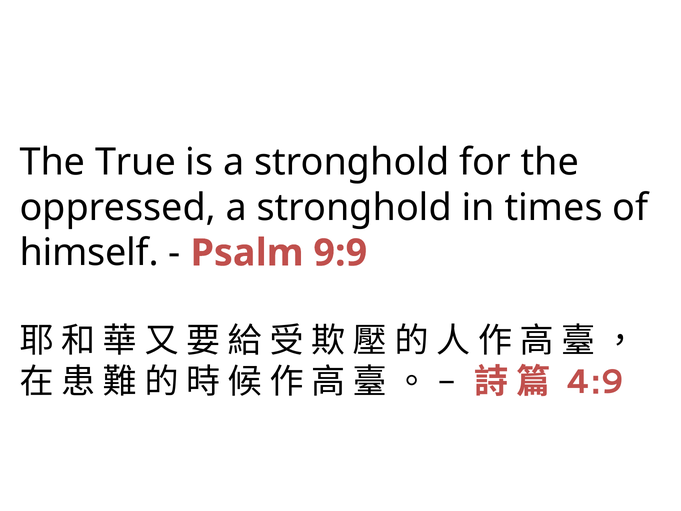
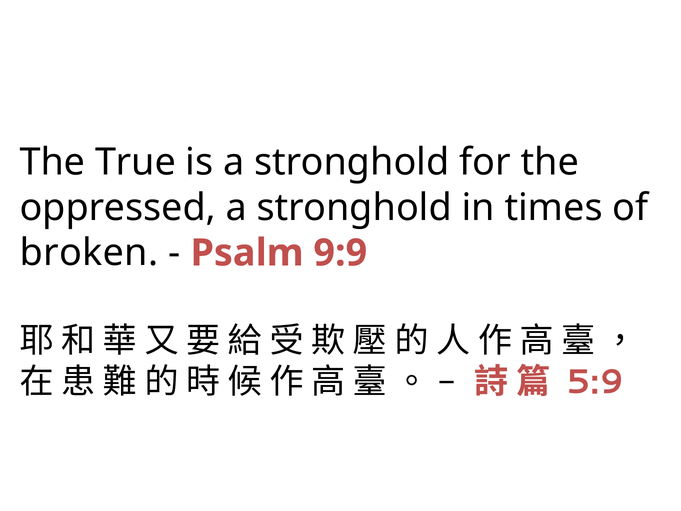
himself: himself -> broken
4:9: 4:9 -> 5:9
